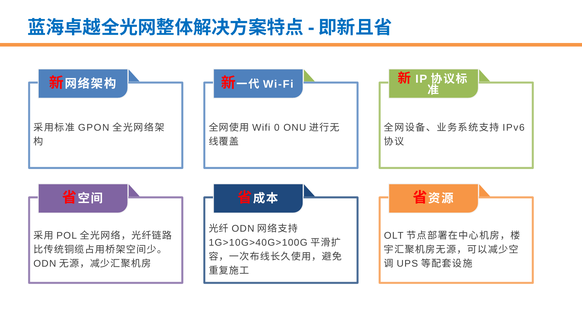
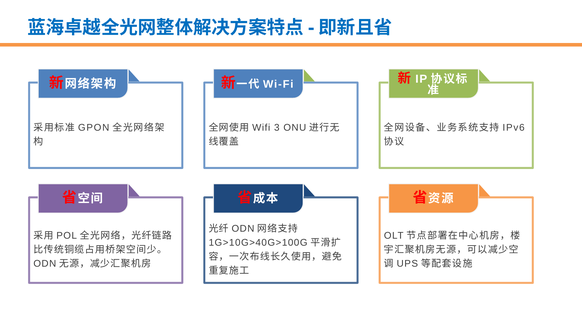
0: 0 -> 3
